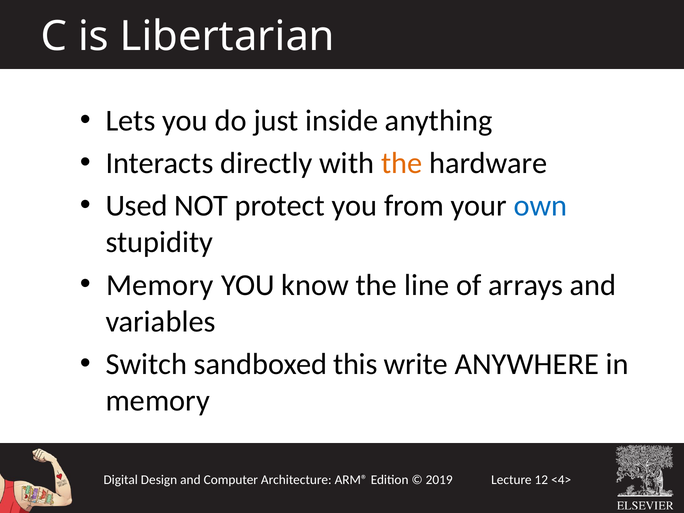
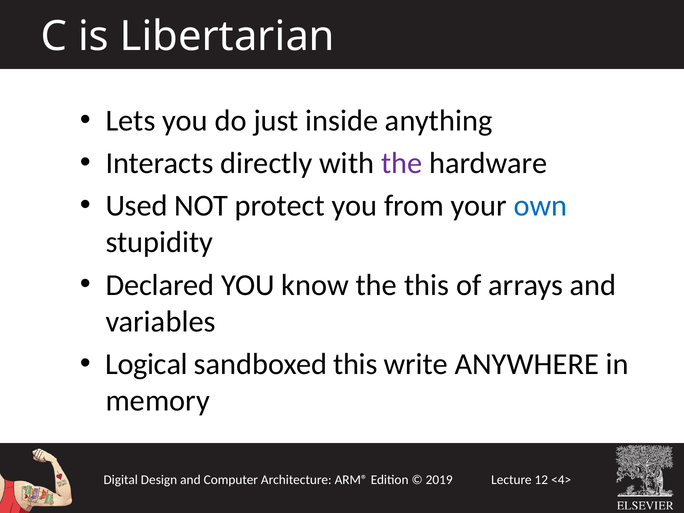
the at (402, 163) colour: orange -> purple
Memory at (160, 285): Memory -> Declared
the line: line -> this
Switch: Switch -> Logical
